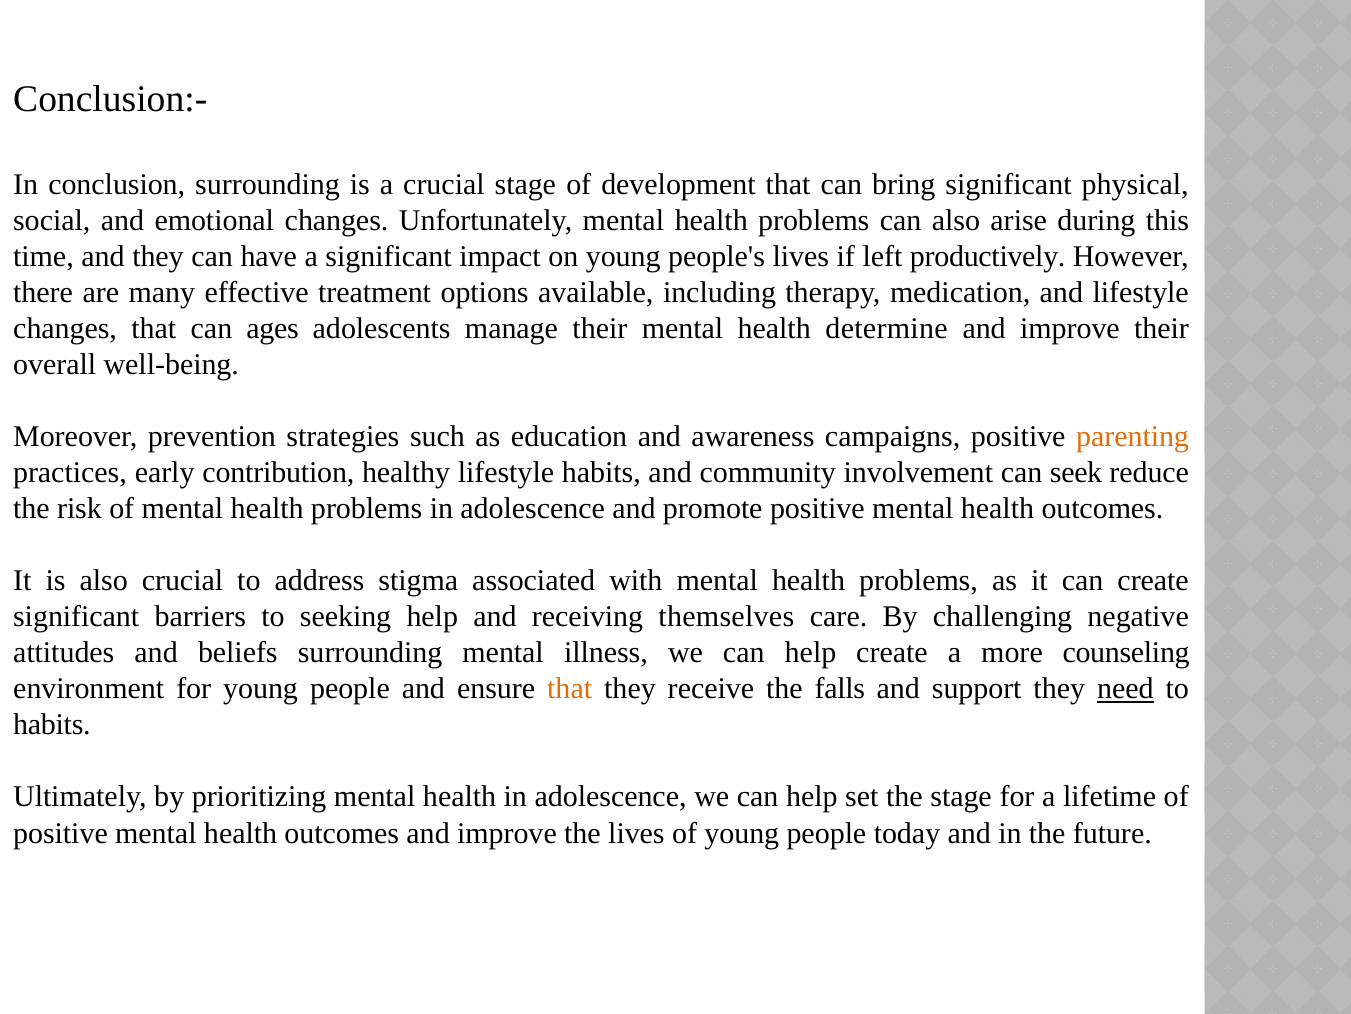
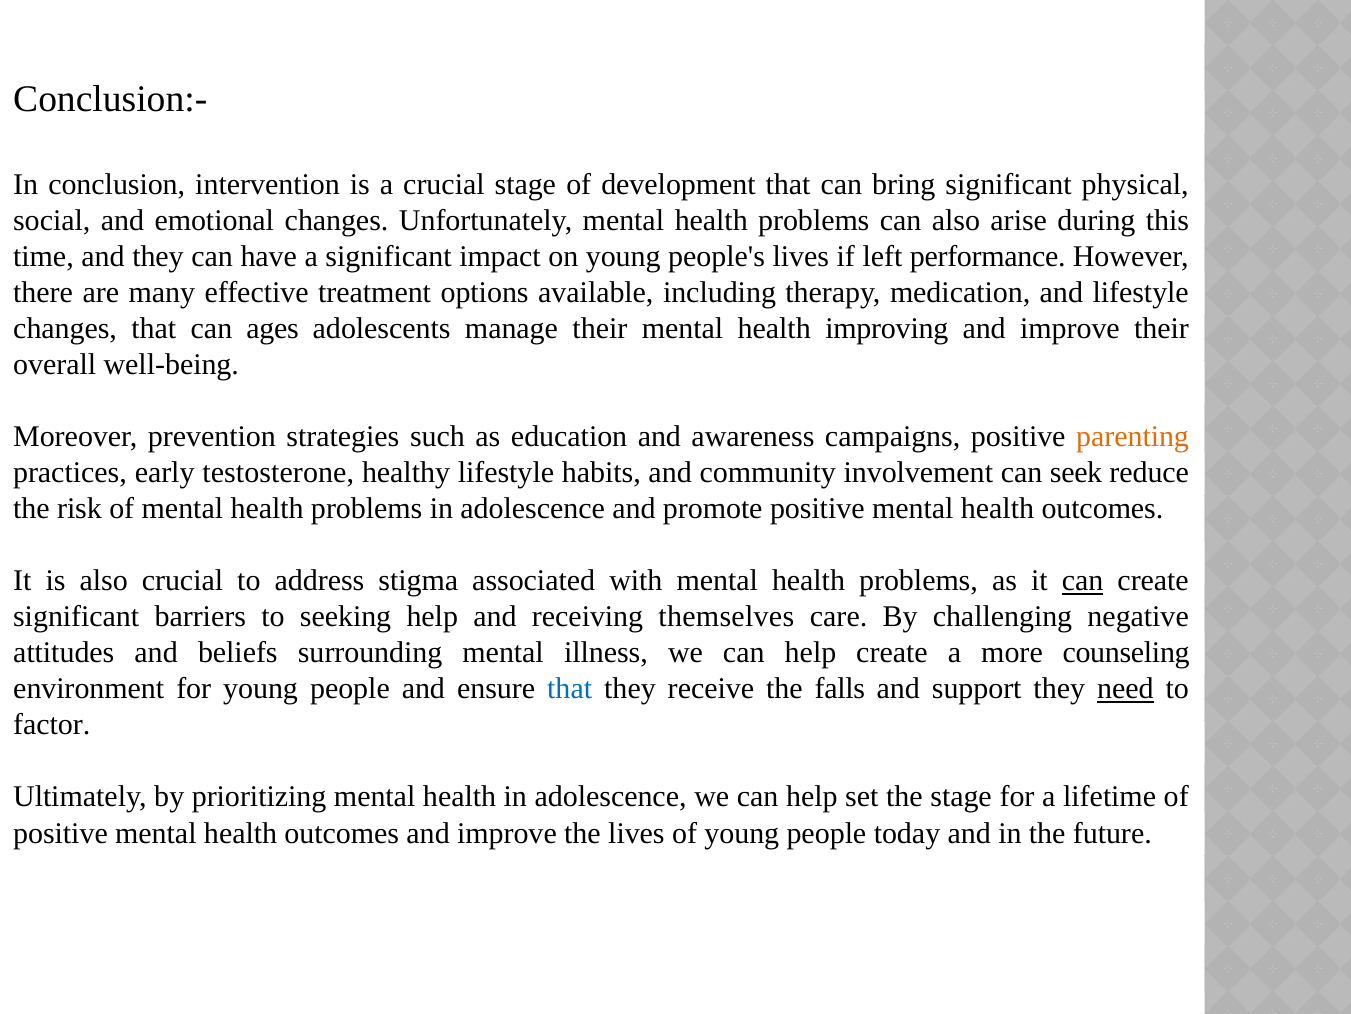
conclusion surrounding: surrounding -> intervention
productively: productively -> performance
determine: determine -> improving
contribution: contribution -> testosterone
can at (1083, 580) underline: none -> present
that at (570, 688) colour: orange -> blue
habits at (52, 724): habits -> factor
